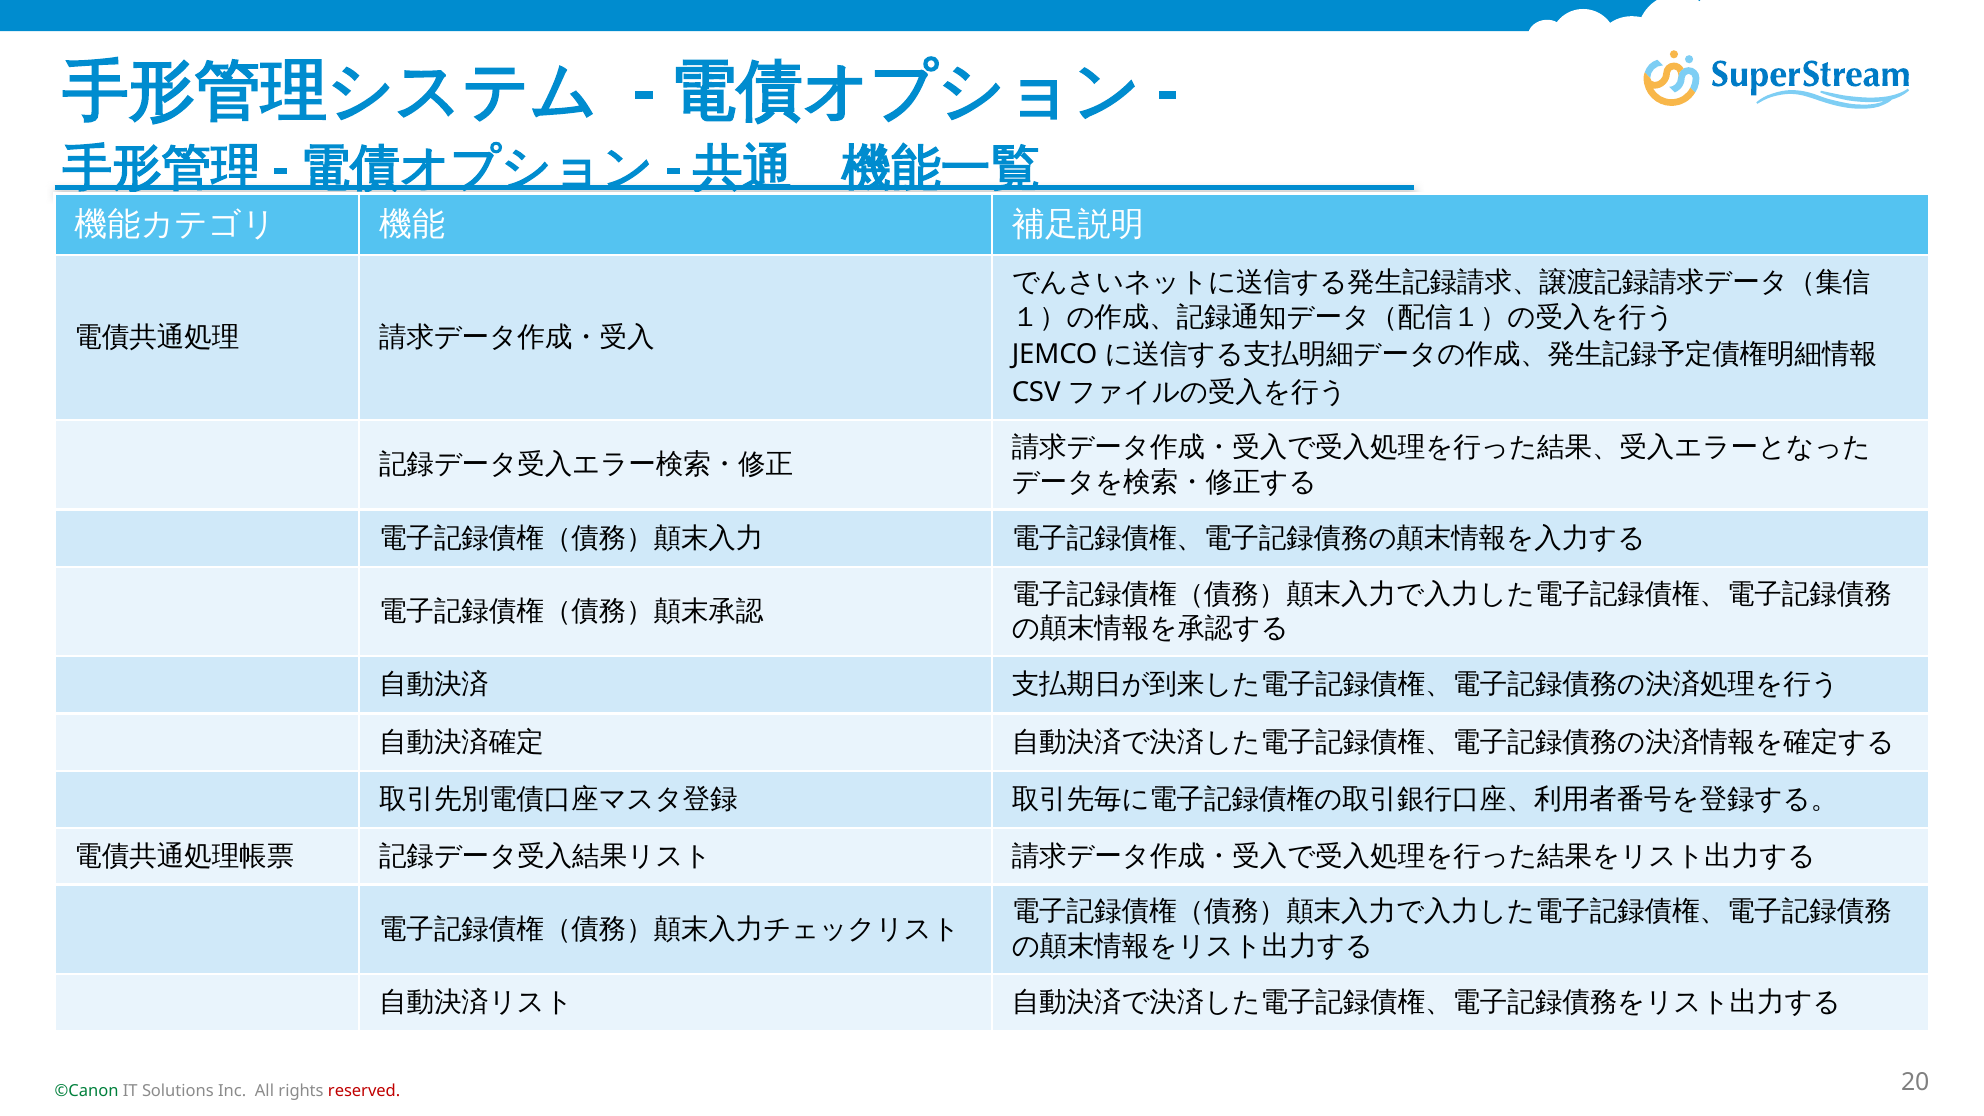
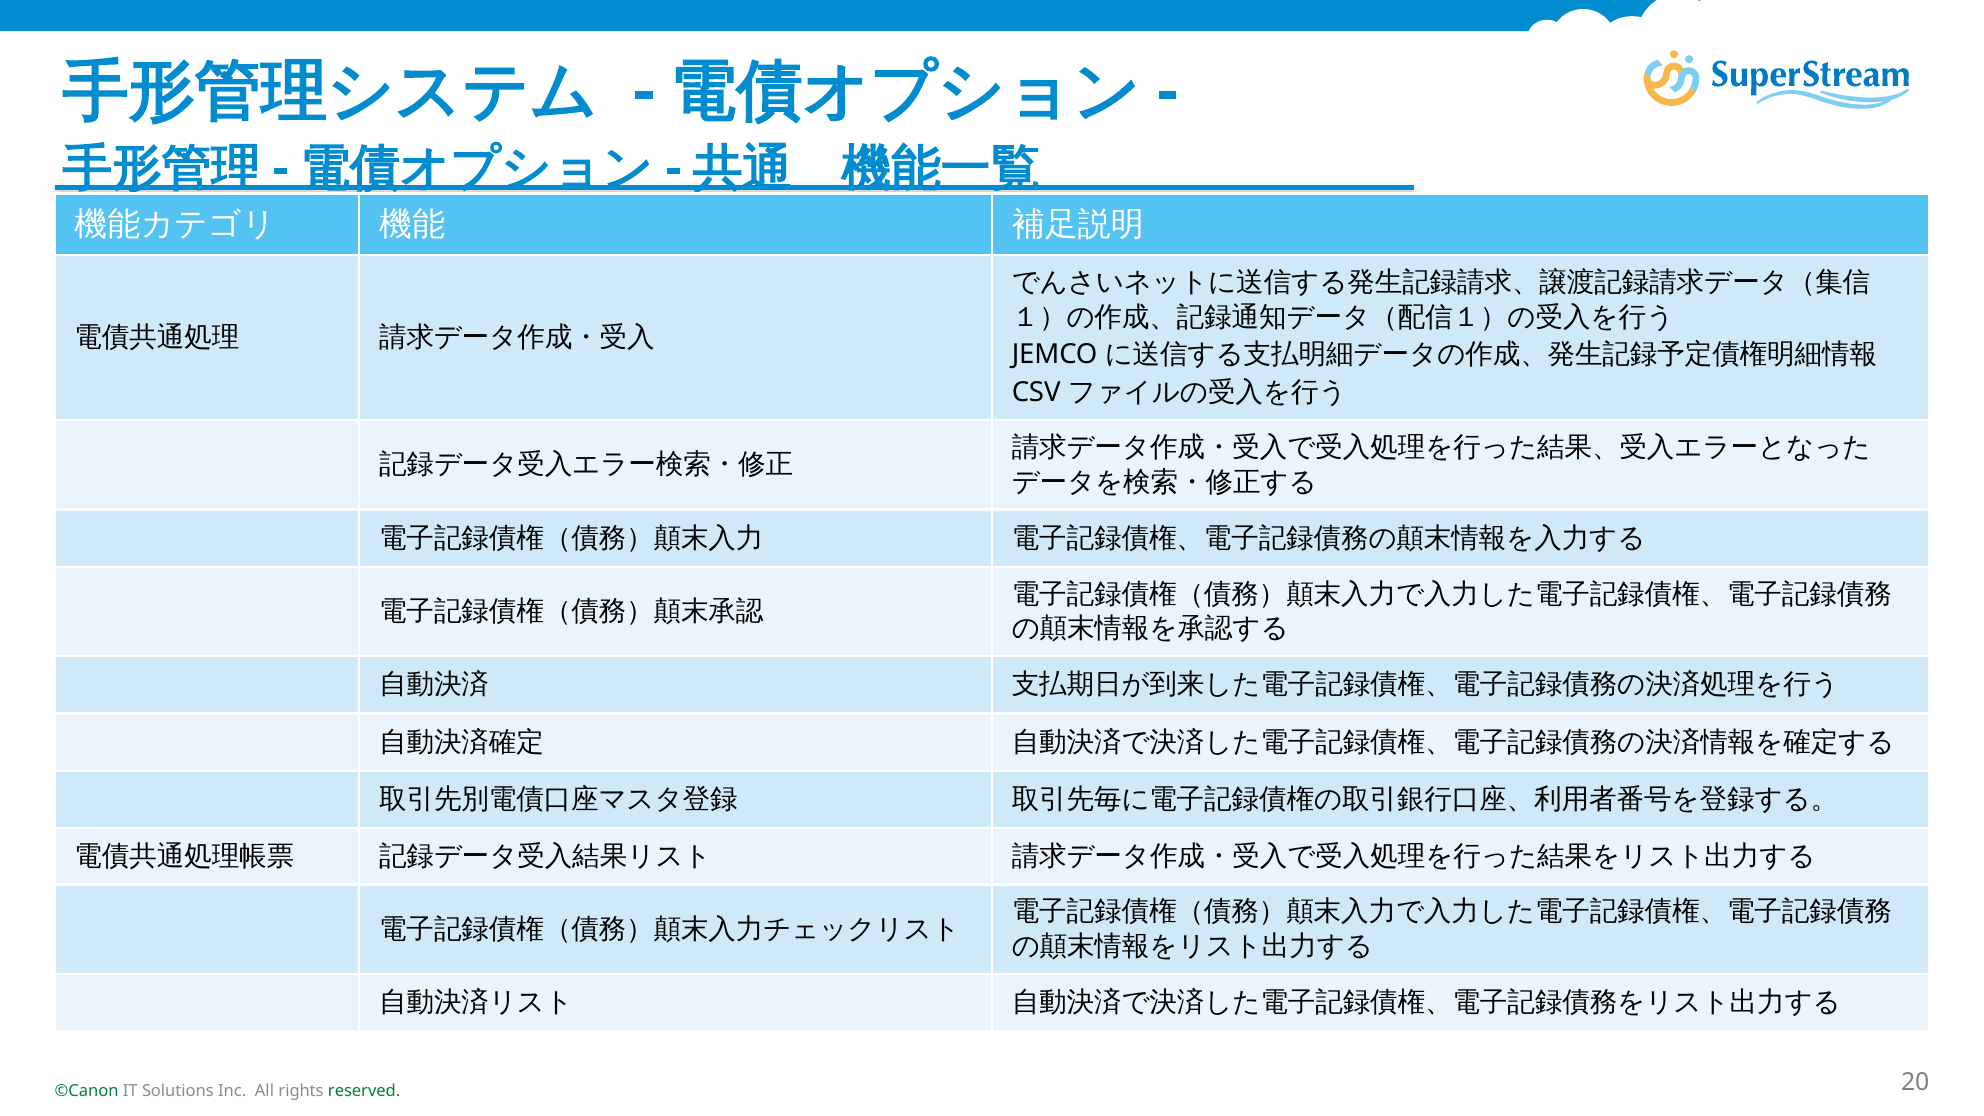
reserved colour: red -> green
